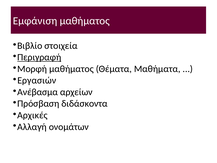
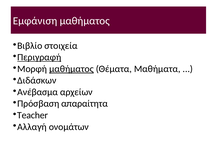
μαθήματος at (71, 69) underline: none -> present
Εργασιών: Εργασιών -> Διδάσκων
διδάσκοντα: διδάσκοντα -> απαραίτητα
Αρχικές: Αρχικές -> Teacher
